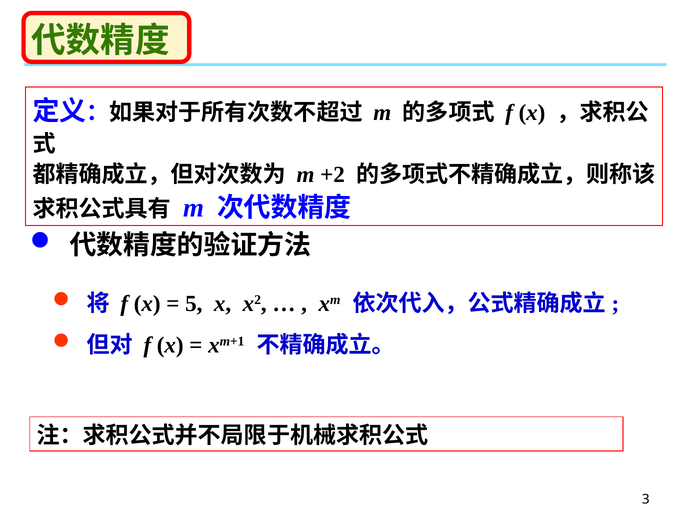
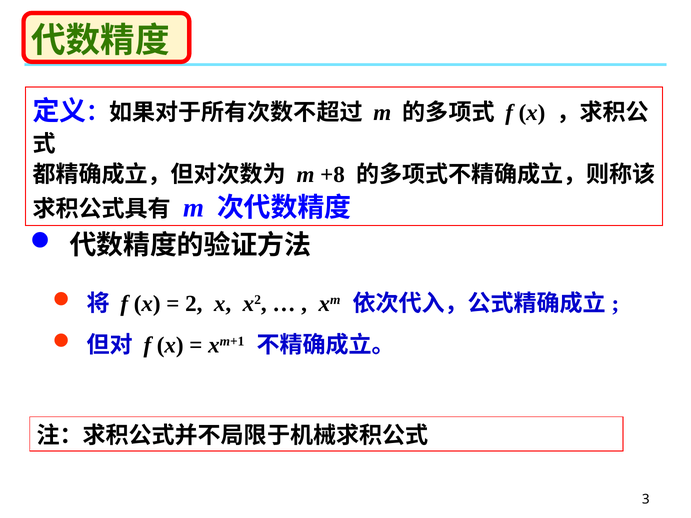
+2: +2 -> +8
5: 5 -> 2
